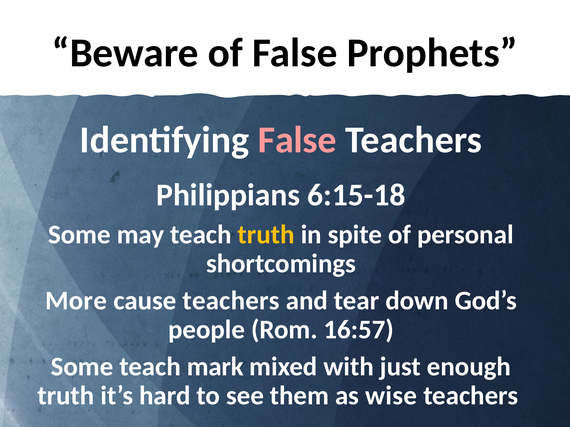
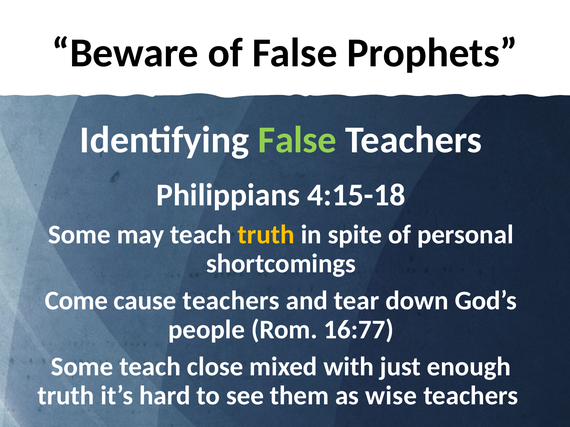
False at (297, 140) colour: pink -> light green
6:15-18: 6:15-18 -> 4:15-18
More: More -> Come
16:57: 16:57 -> 16:77
mark: mark -> close
